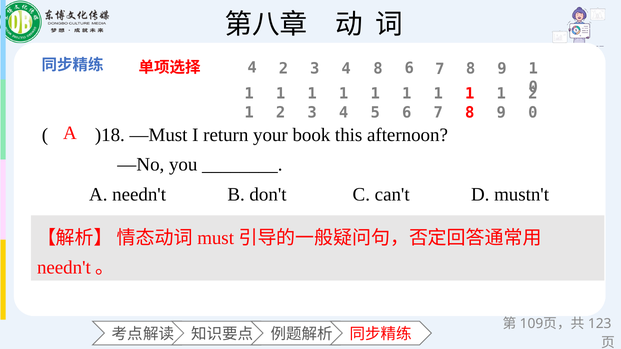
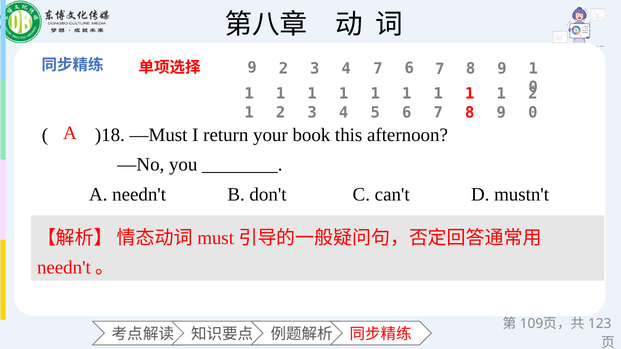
4 at (252, 68): 4 -> 9
4 8: 8 -> 7
